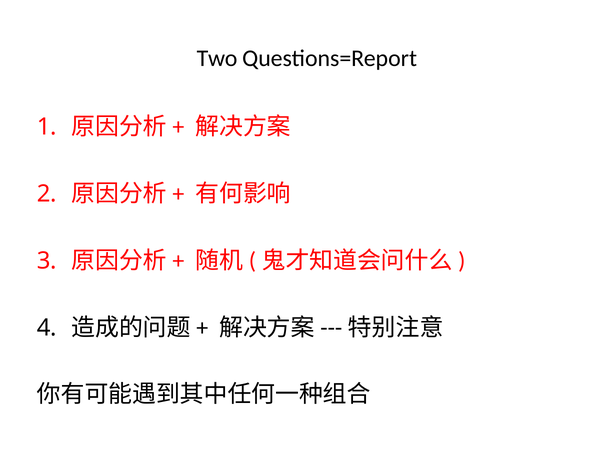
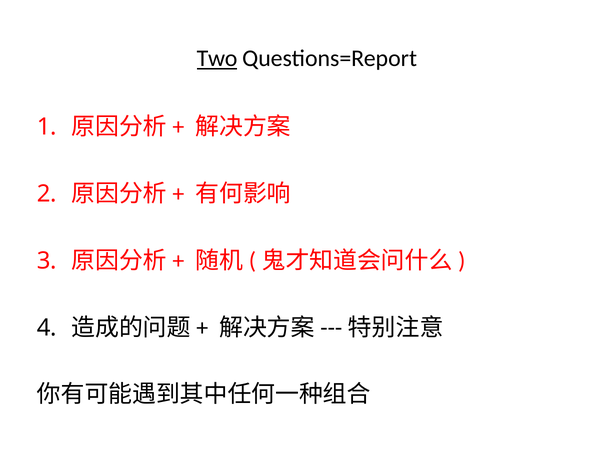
Two underline: none -> present
